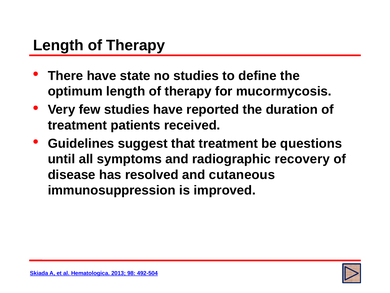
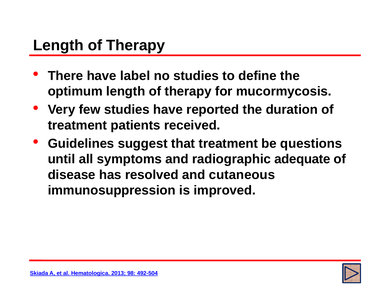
state: state -> label
recovery: recovery -> adequate
